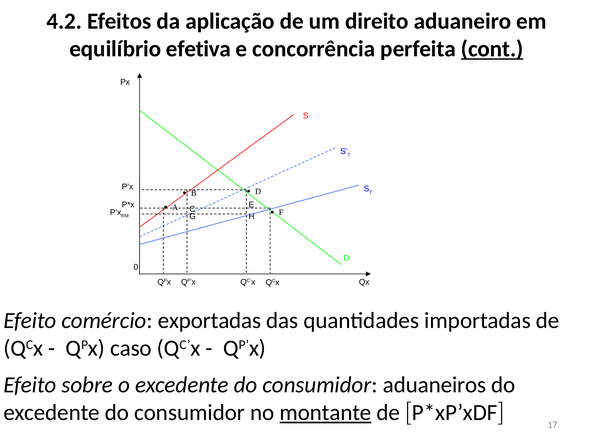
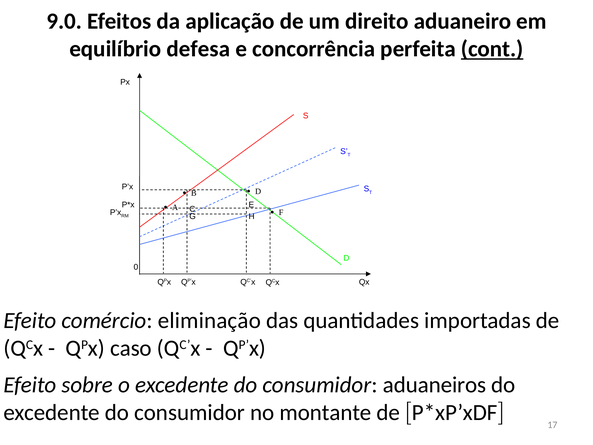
4.2: 4.2 -> 9.0
efetiva: efetiva -> defesa
exportadas: exportadas -> eliminação
montante underline: present -> none
